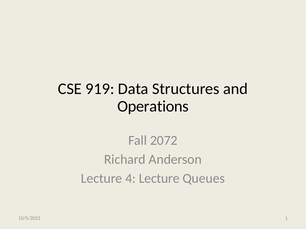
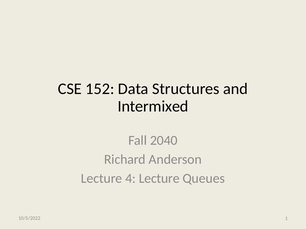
919: 919 -> 152
Operations: Operations -> Intermixed
2072: 2072 -> 2040
